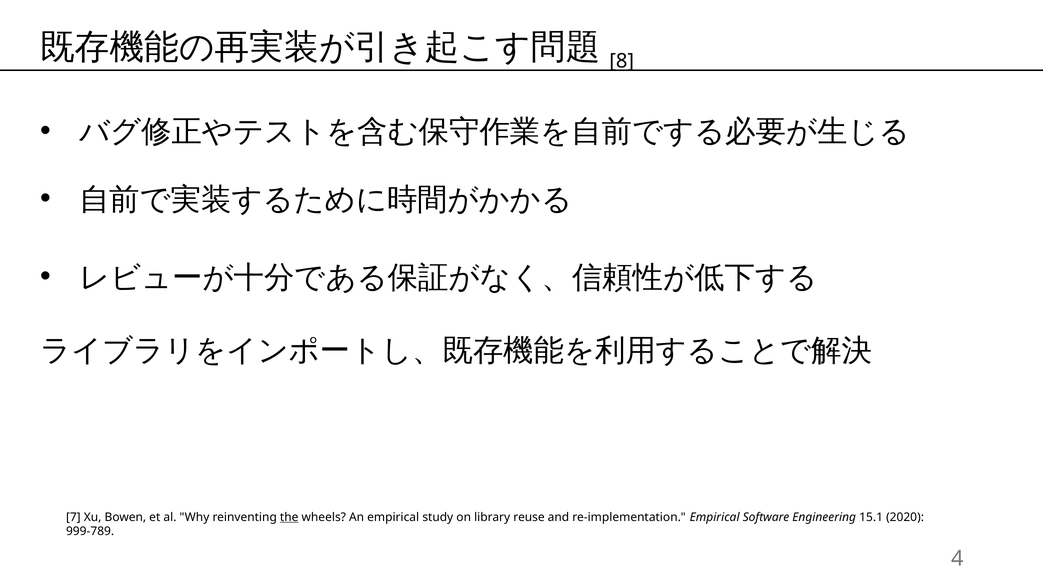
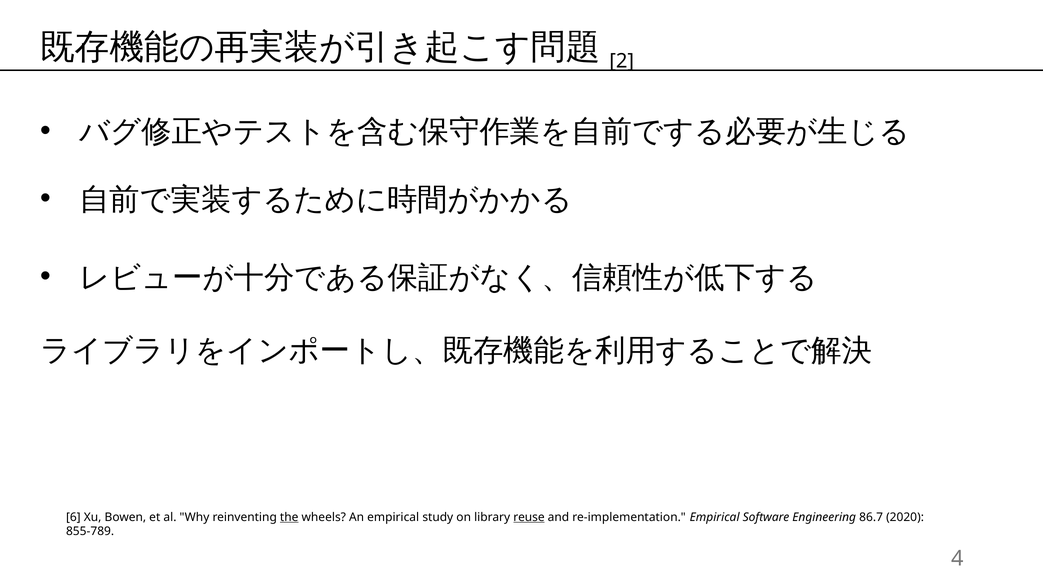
8: 8 -> 2
7: 7 -> 6
reuse underline: none -> present
15.1: 15.1 -> 86.7
999-789: 999-789 -> 855-789
